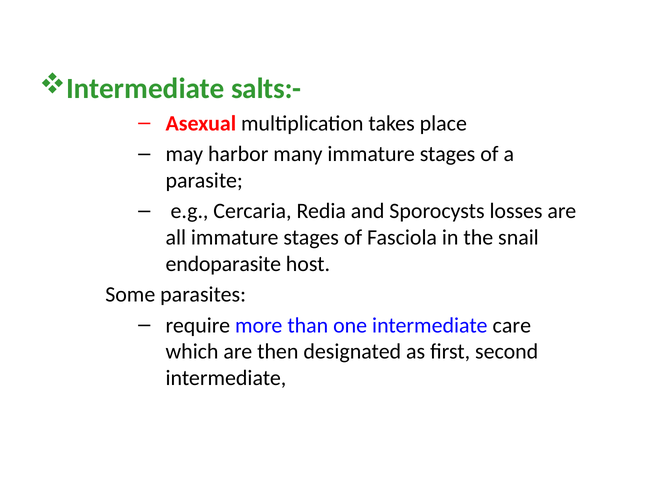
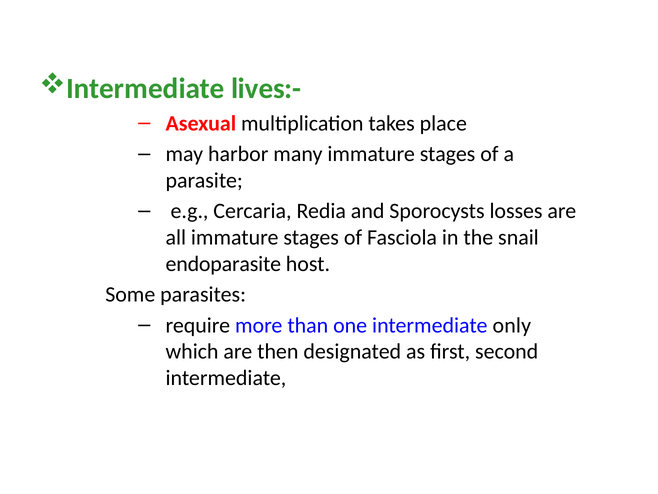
salts:-: salts:- -> lives:-
care: care -> only
